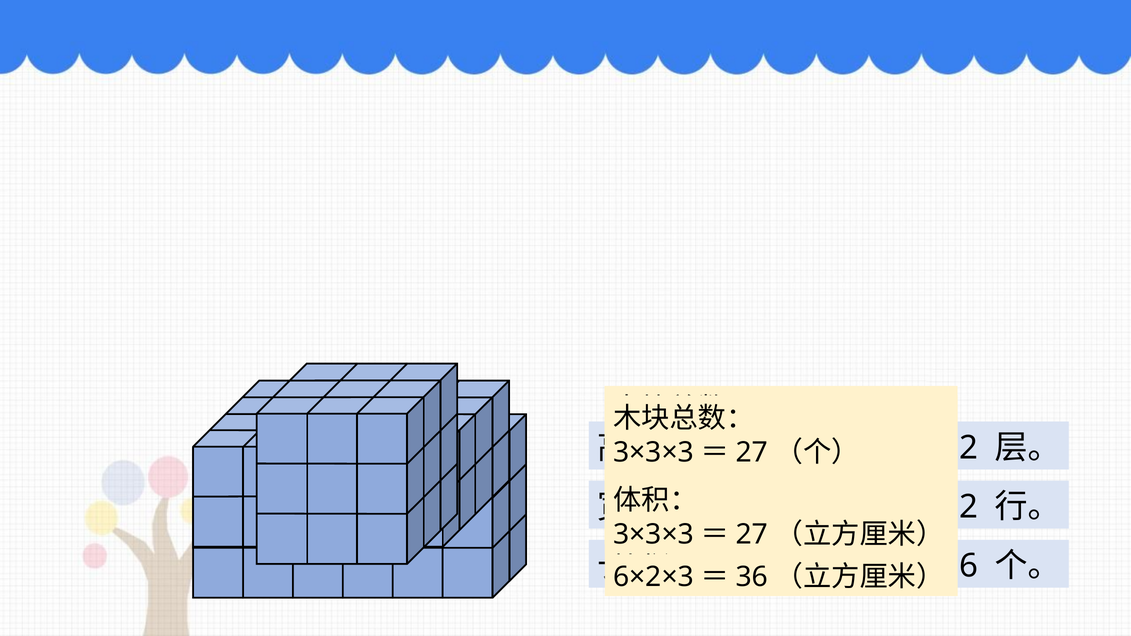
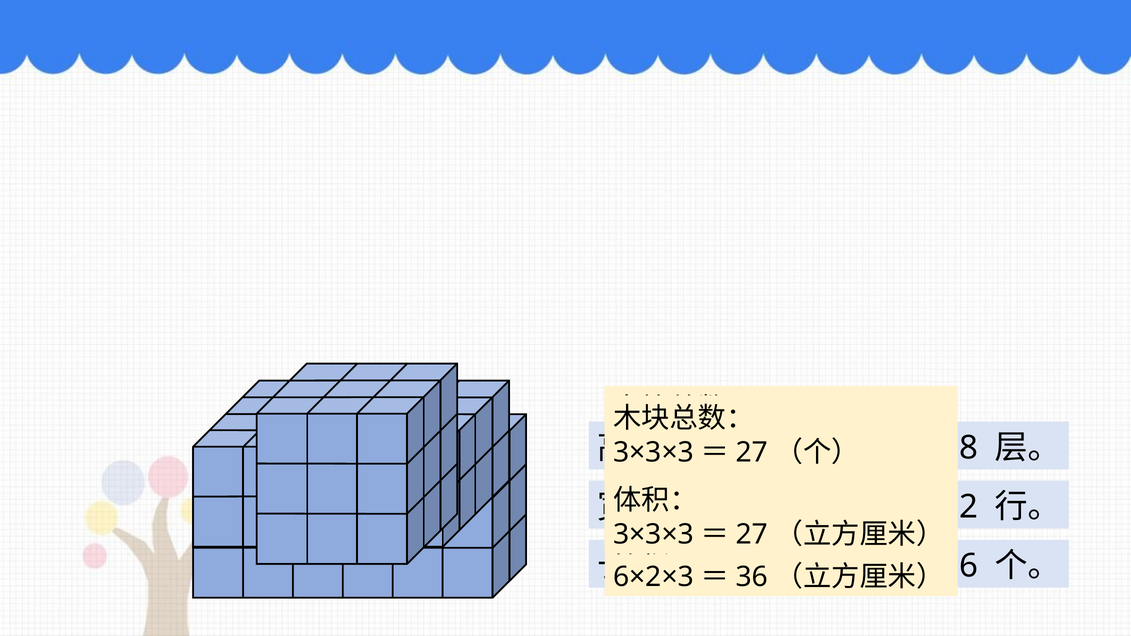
2 at (969, 448): 2 -> 8
